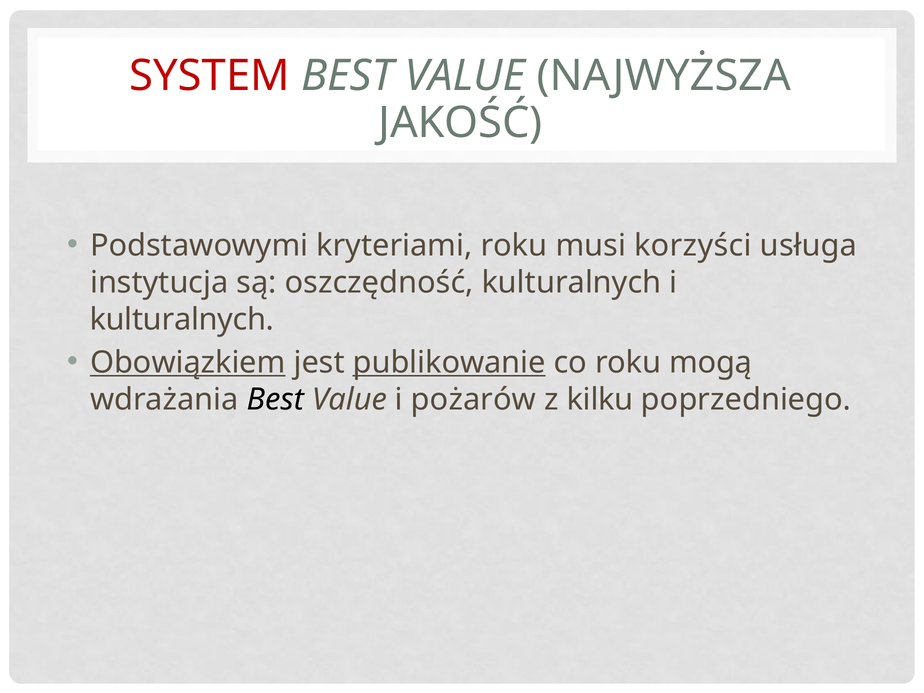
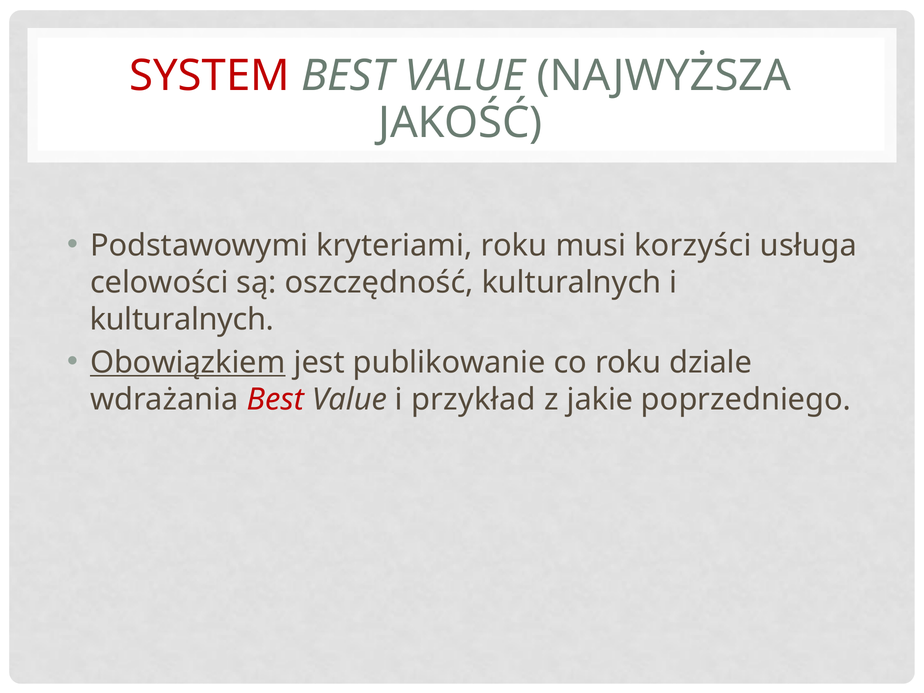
instytucja: instytucja -> celowości
publikowanie underline: present -> none
mogą: mogą -> dziale
Best at (275, 399) colour: black -> red
pożarów: pożarów -> przykład
kilku: kilku -> jakie
